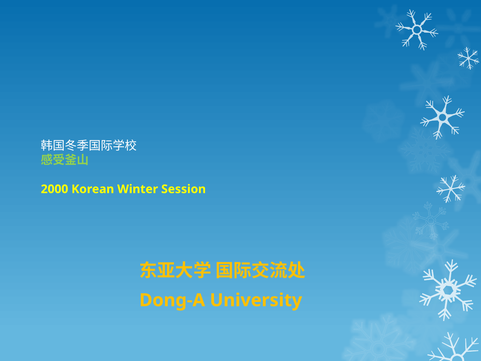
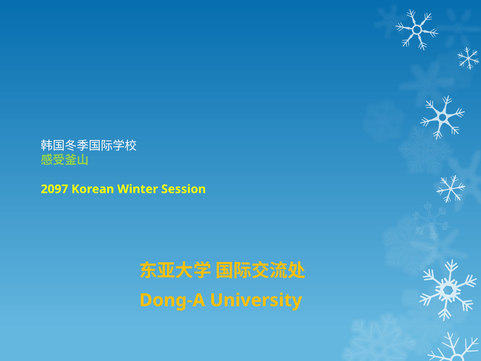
2000: 2000 -> 2097
